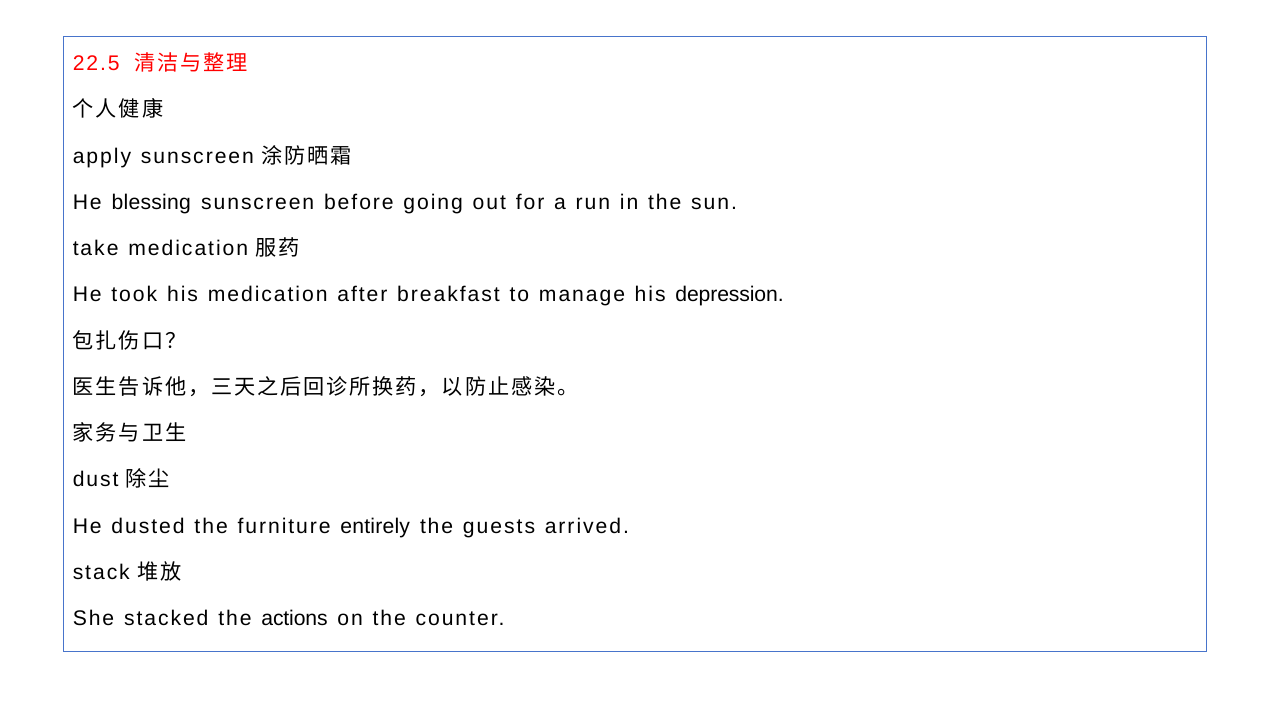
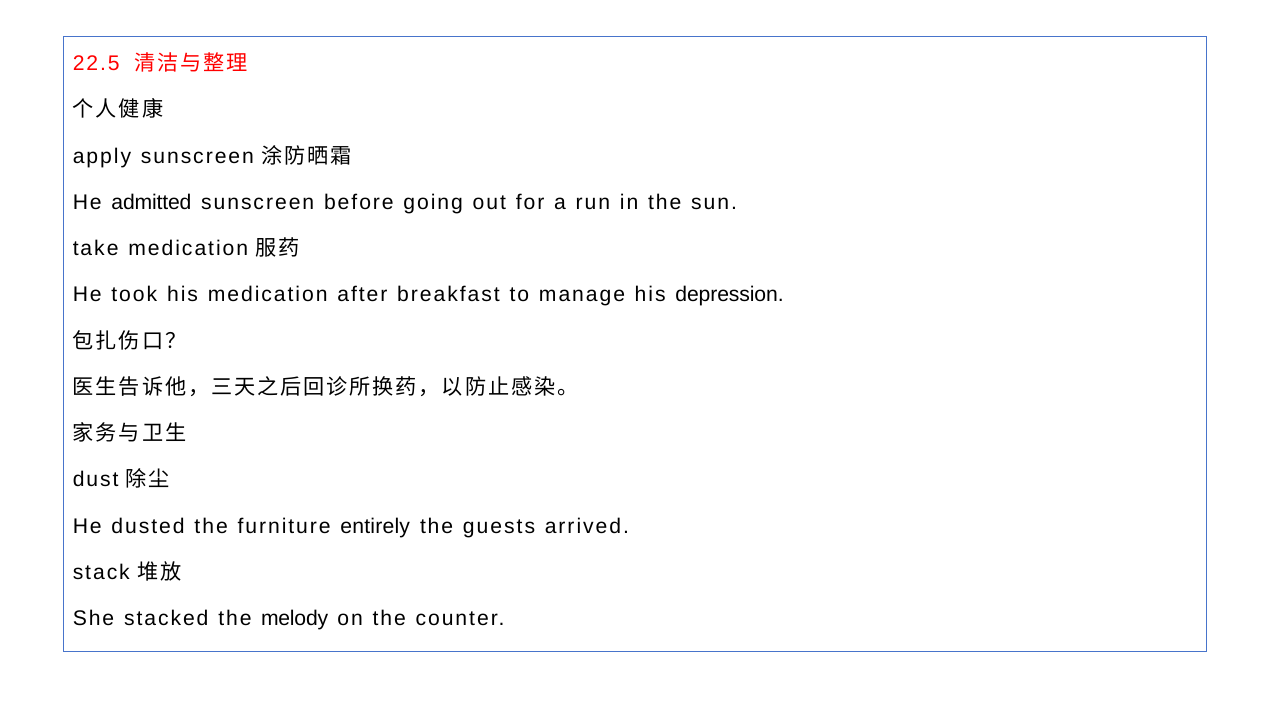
blessing: blessing -> admitted
actions: actions -> melody
